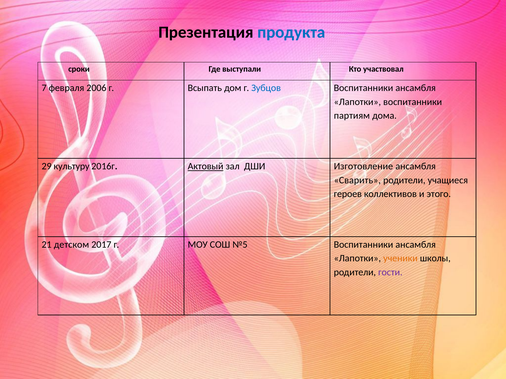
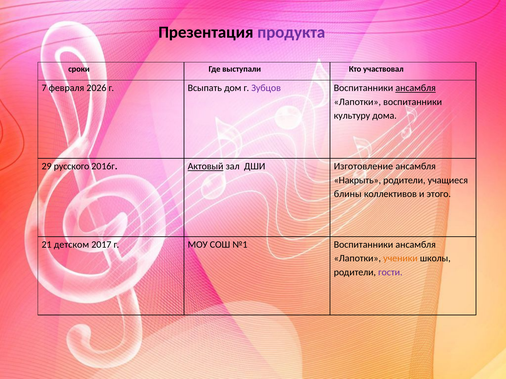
продукта colour: blue -> purple
2006: 2006 -> 2026
Зубцов colour: blue -> purple
ансамбля at (416, 88) underline: none -> present
партиям: партиям -> культуру
культуру: культуру -> русского
Сварить: Сварить -> Накрыть
героев: героев -> блины
№5: №5 -> №1
